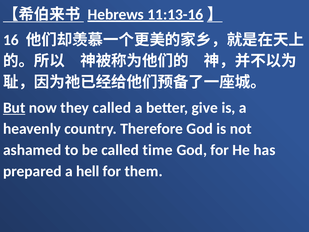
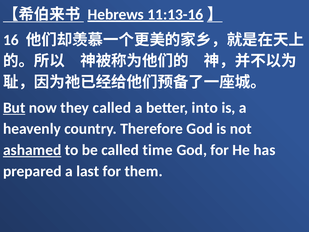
give: give -> into
ashamed underline: none -> present
hell: hell -> last
